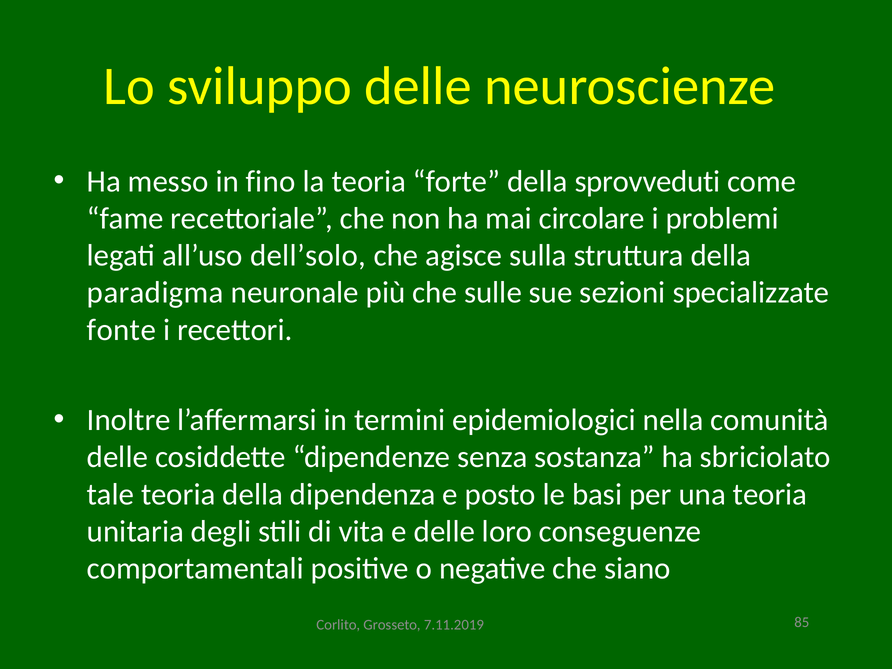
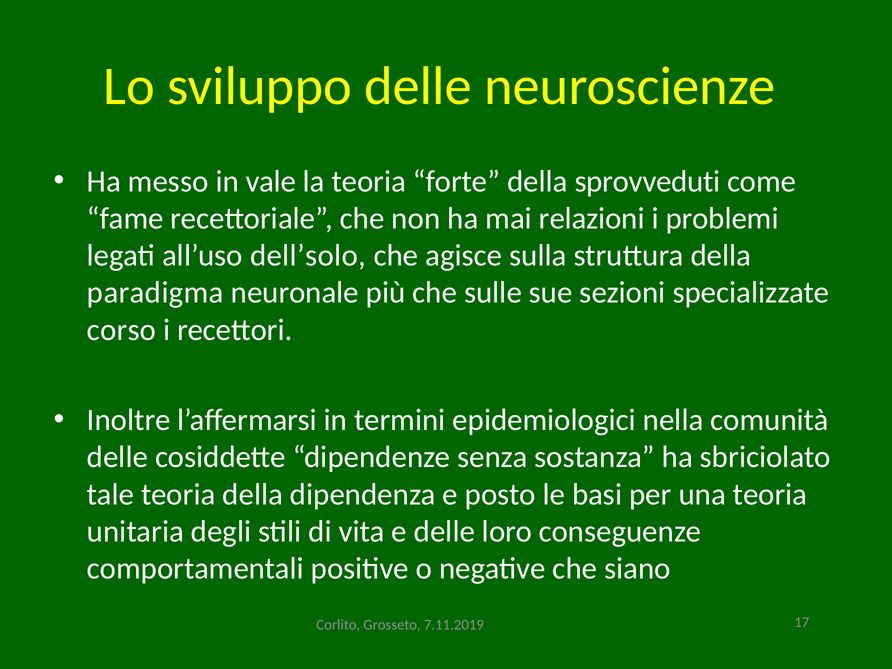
fino: fino -> vale
circolare: circolare -> relazioni
fonte: fonte -> corso
85: 85 -> 17
